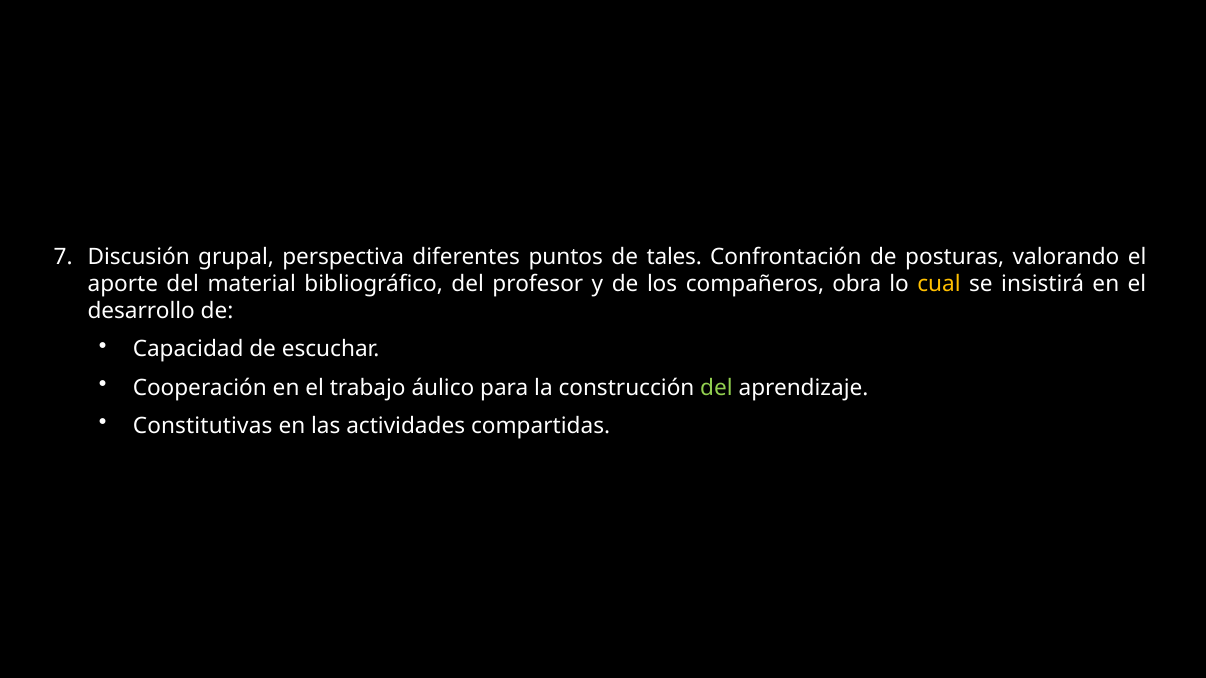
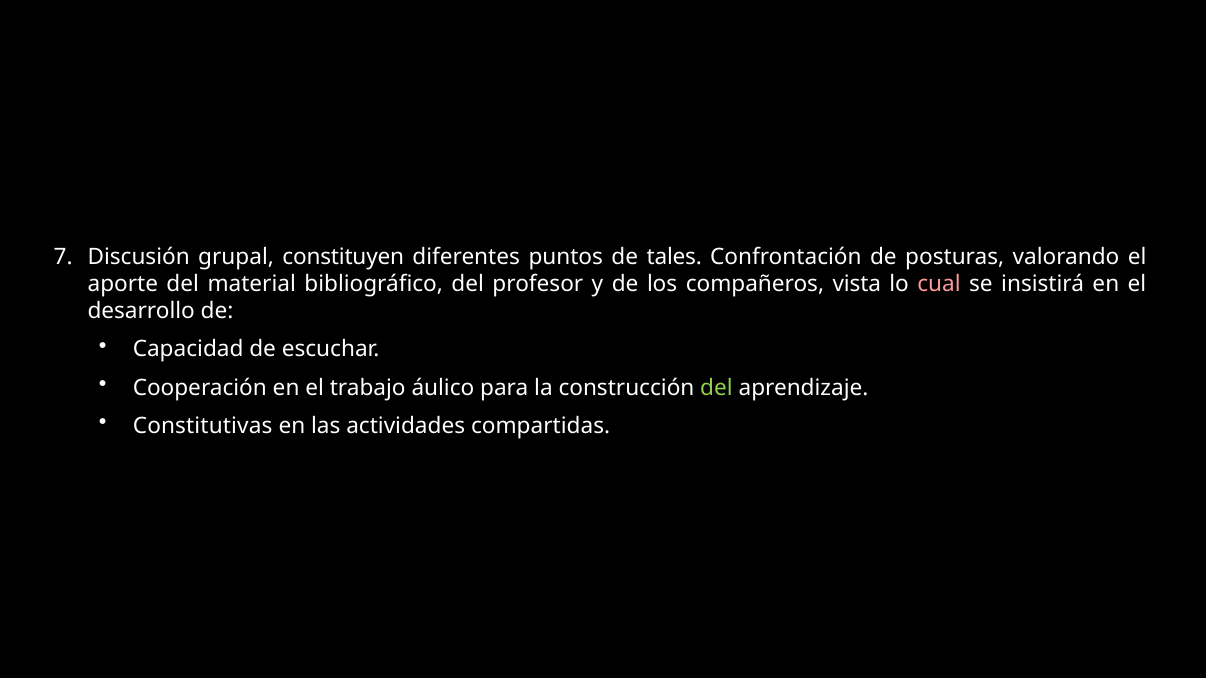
perspectiva: perspectiva -> constituyen
obra: obra -> vista
cual colour: yellow -> pink
